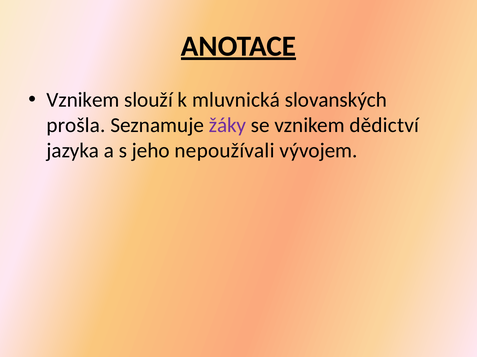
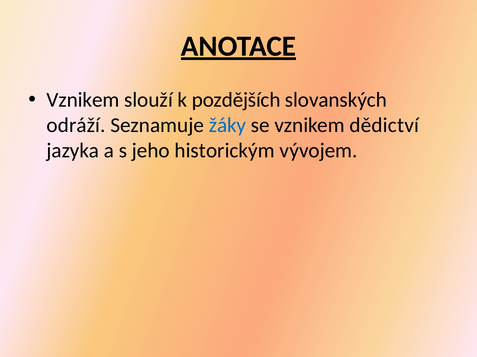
mluvnická: mluvnická -> pozdějších
prošla: prošla -> odráží
žáky colour: purple -> blue
nepoužívali: nepoužívali -> historickým
